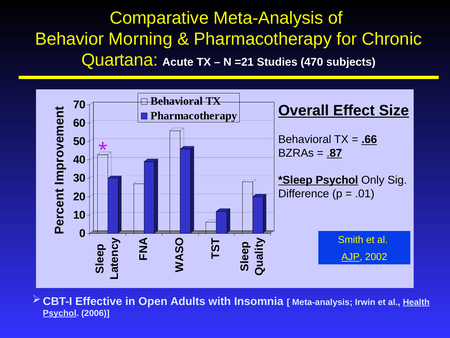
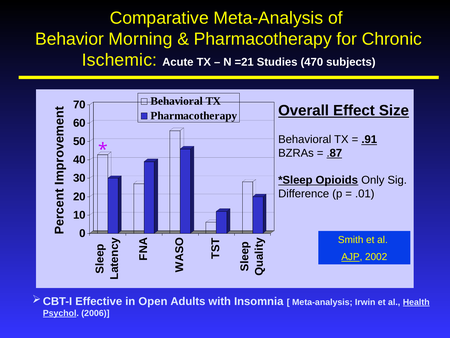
Quartana: Quartana -> Ischemic
.66: .66 -> .91
Psychol at (337, 180): Psychol -> Opioids
